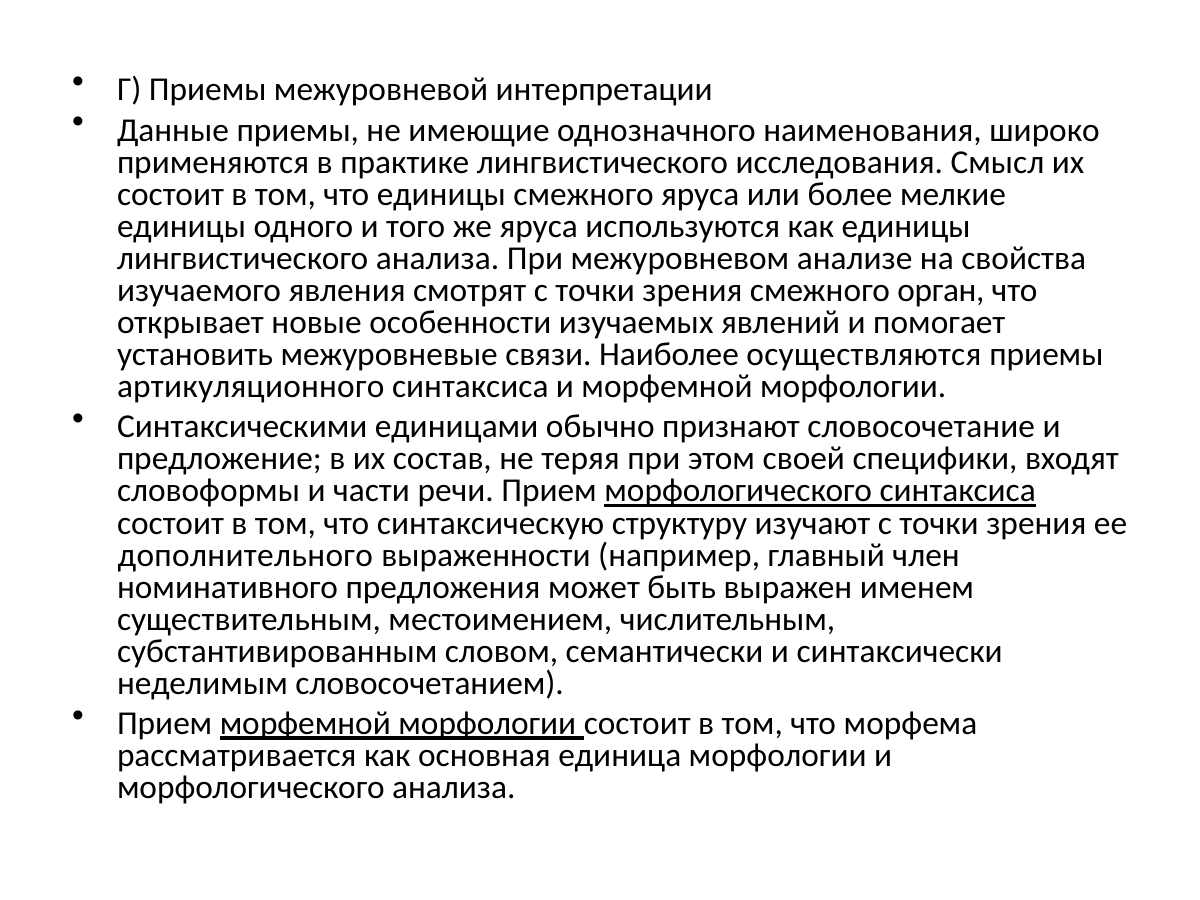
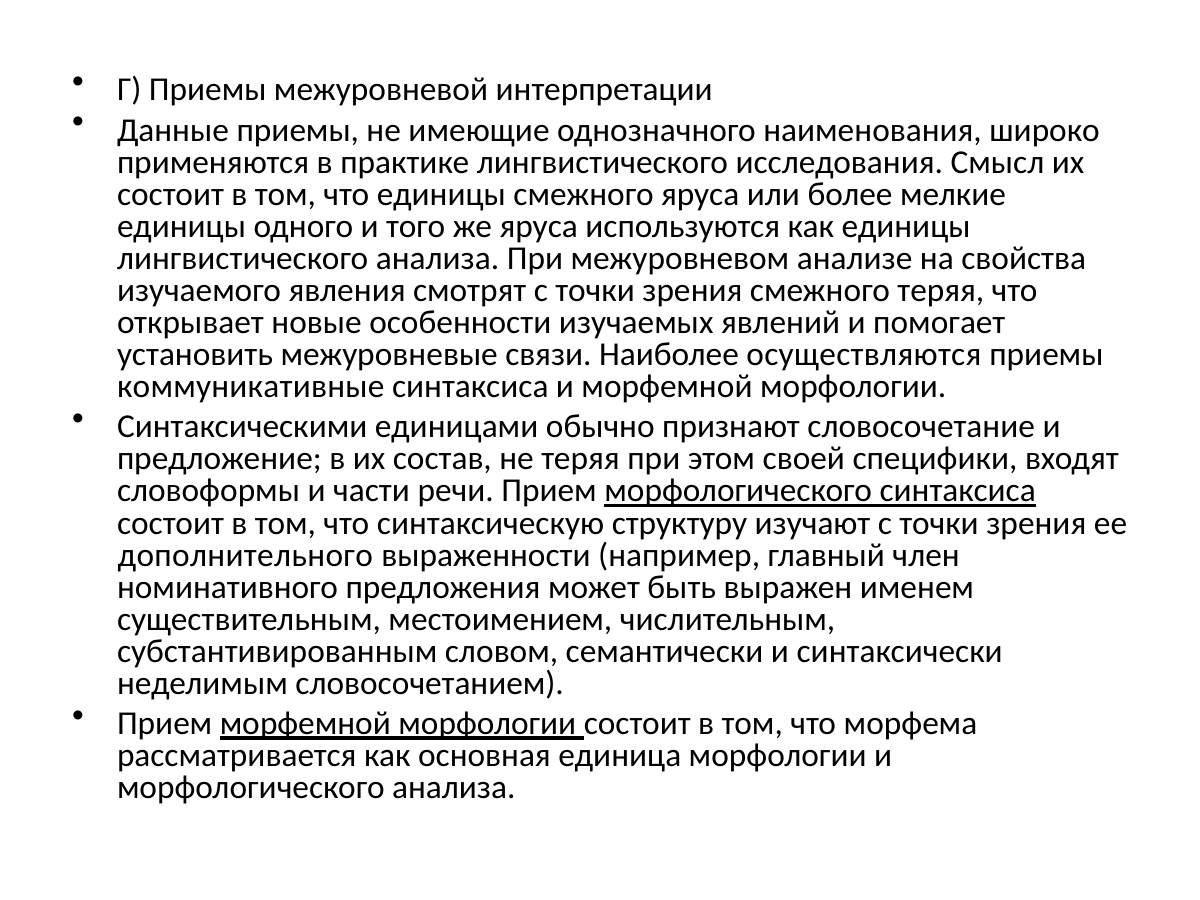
смежного орган: орган -> теряя
артикуляционного: артикуляционного -> коммуникативные
